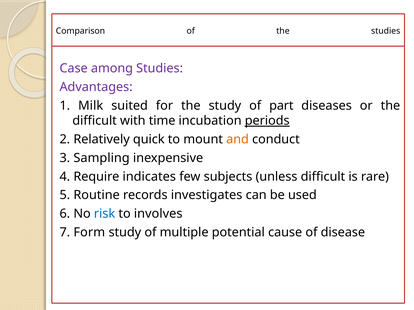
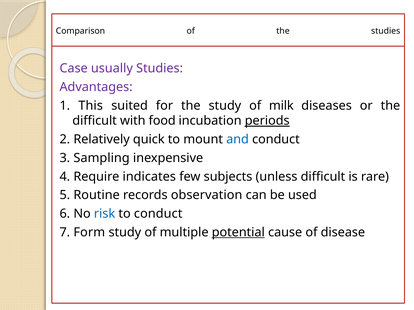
among: among -> usually
Milk: Milk -> This
part: part -> milk
time: time -> food
and colour: orange -> blue
investigates: investigates -> observation
to involves: involves -> conduct
potential underline: none -> present
